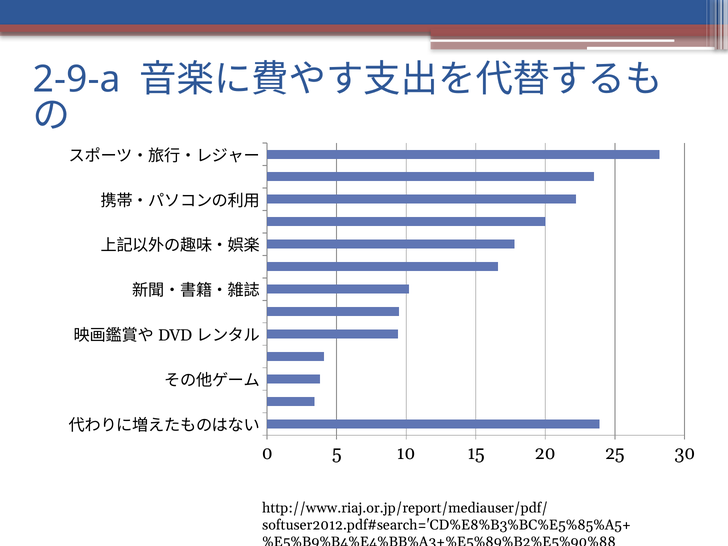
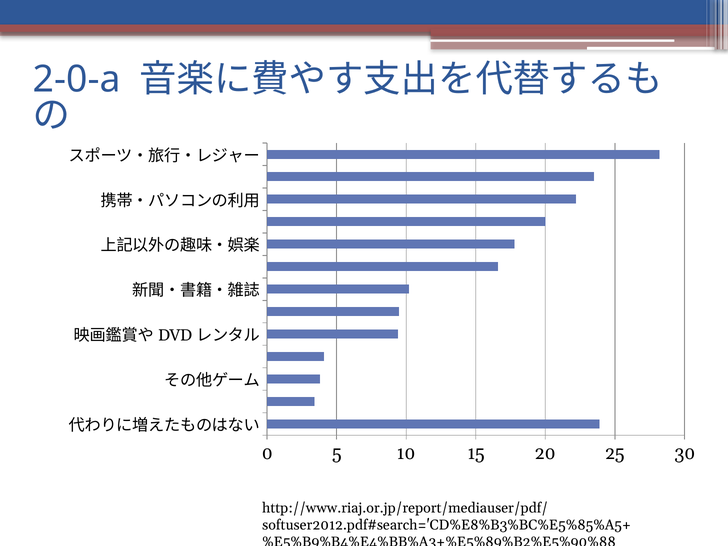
2-9-a: 2-9-a -> 2-0-a
